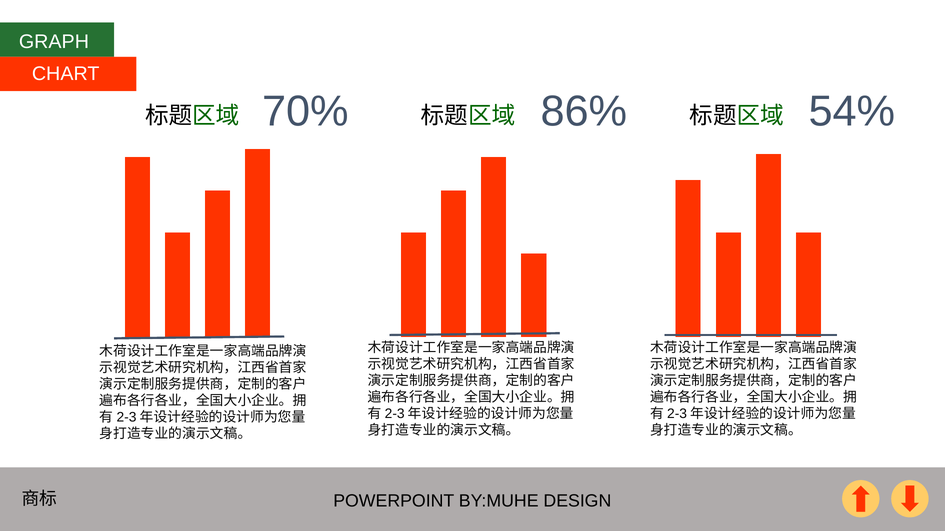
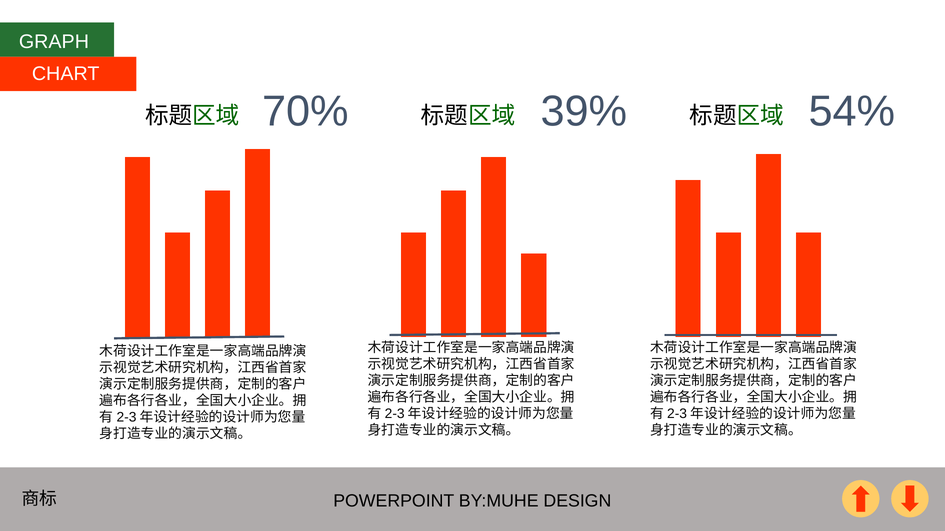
86%: 86% -> 39%
